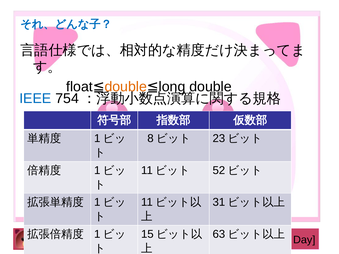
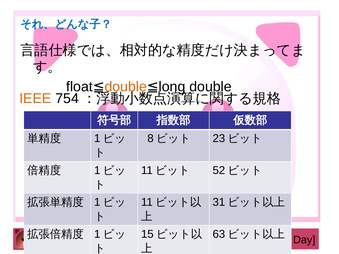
IEEE colour: blue -> orange
